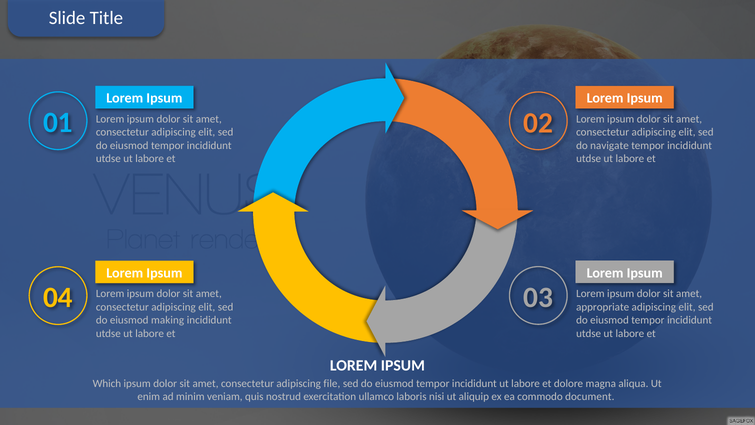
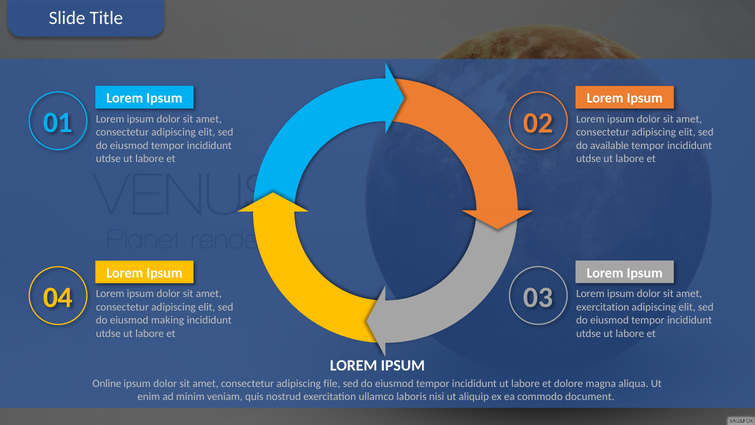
navigate: navigate -> available
appropriate at (603, 307): appropriate -> exercitation
Which: Which -> Online
